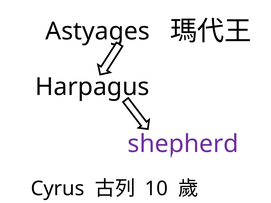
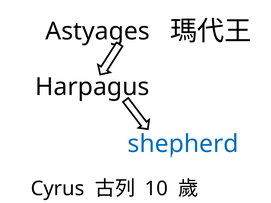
shepherd colour: purple -> blue
